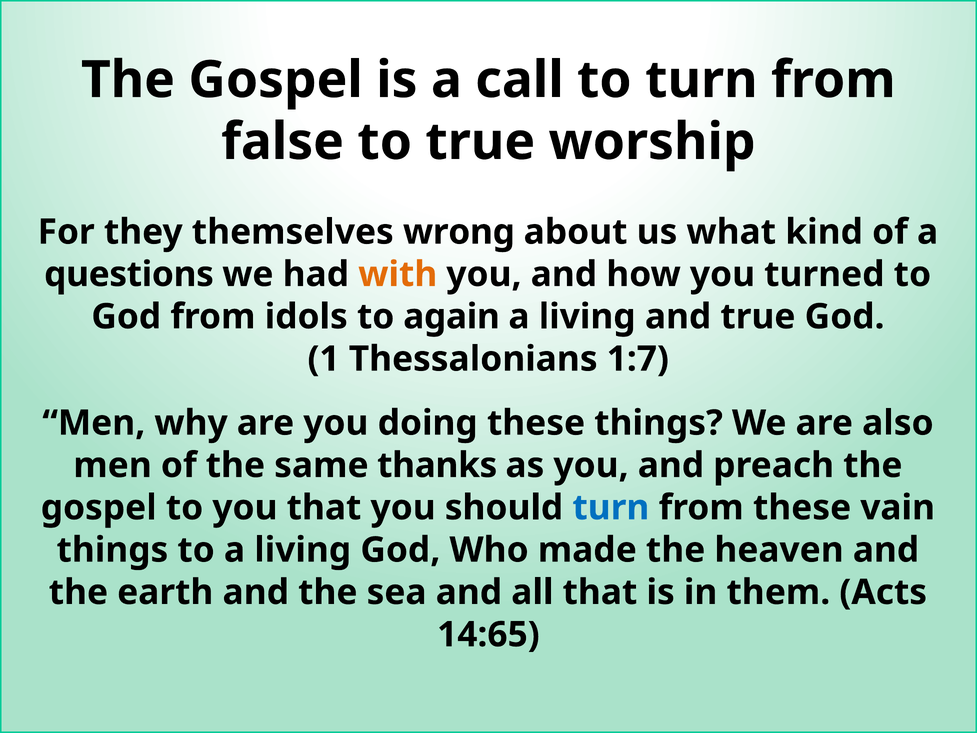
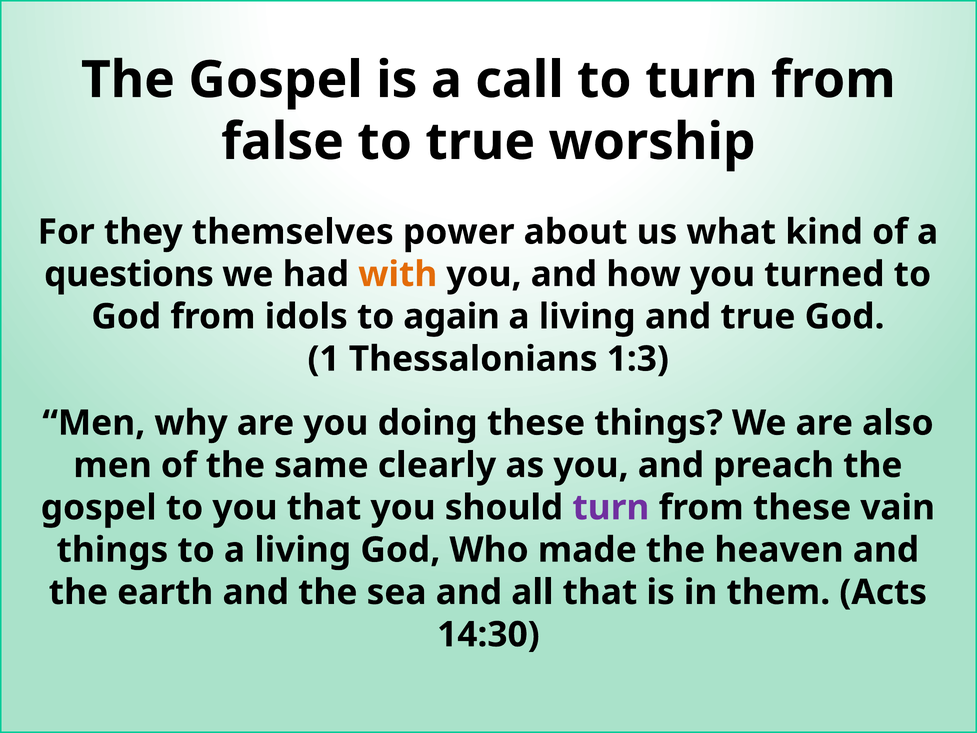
wrong: wrong -> power
1:7: 1:7 -> 1:3
thanks: thanks -> clearly
turn at (611, 508) colour: blue -> purple
14:65: 14:65 -> 14:30
